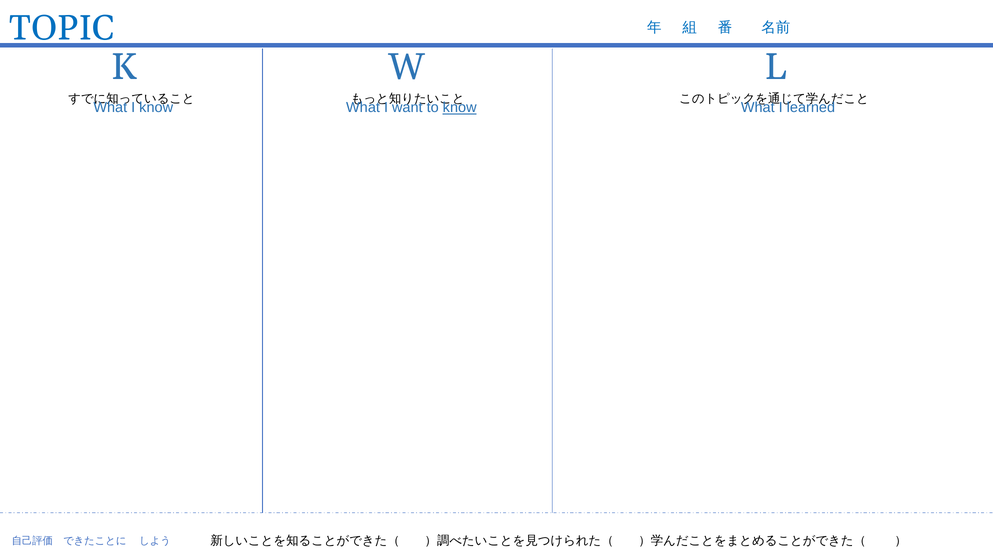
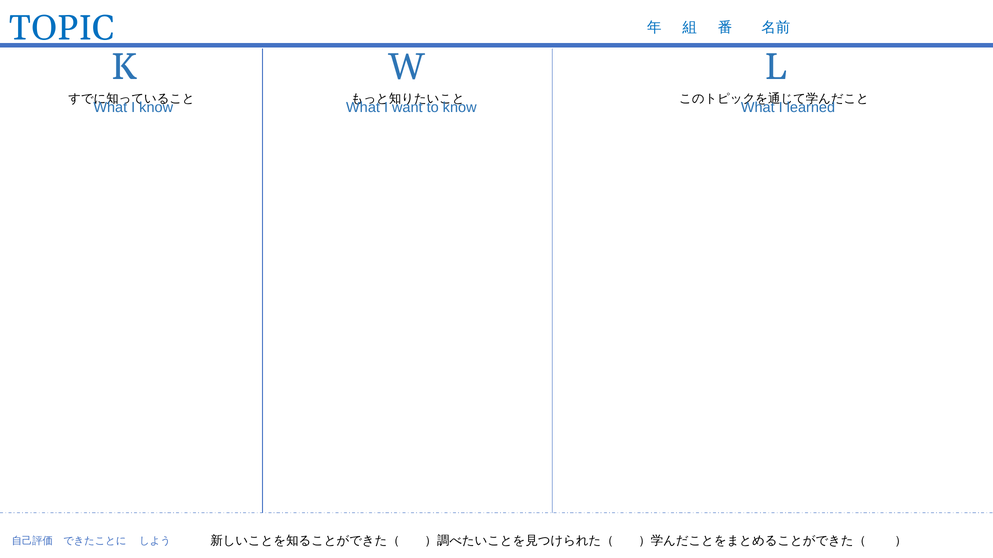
know at (460, 108) underline: present -> none
